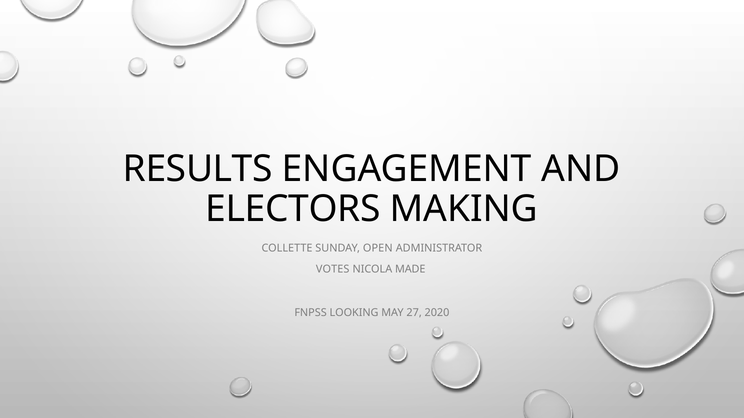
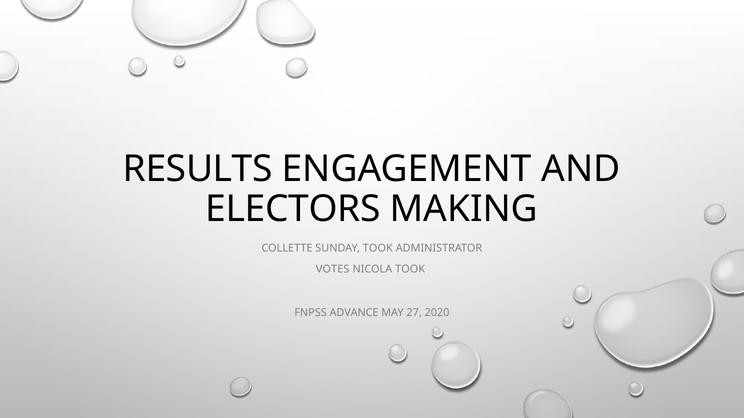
SUNDAY OPEN: OPEN -> TOOK
NICOLA MADE: MADE -> TOOK
LOOKING: LOOKING -> ADVANCE
